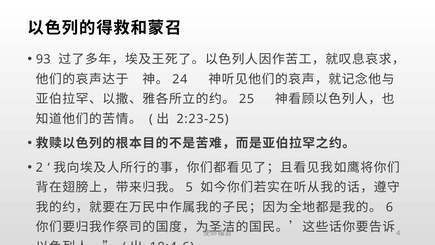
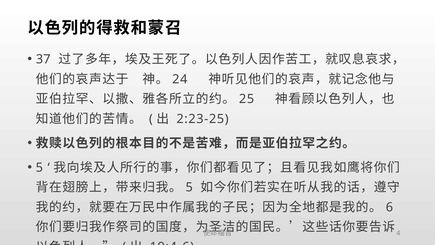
93: 93 -> 37
2 at (39, 167): 2 -> 5
